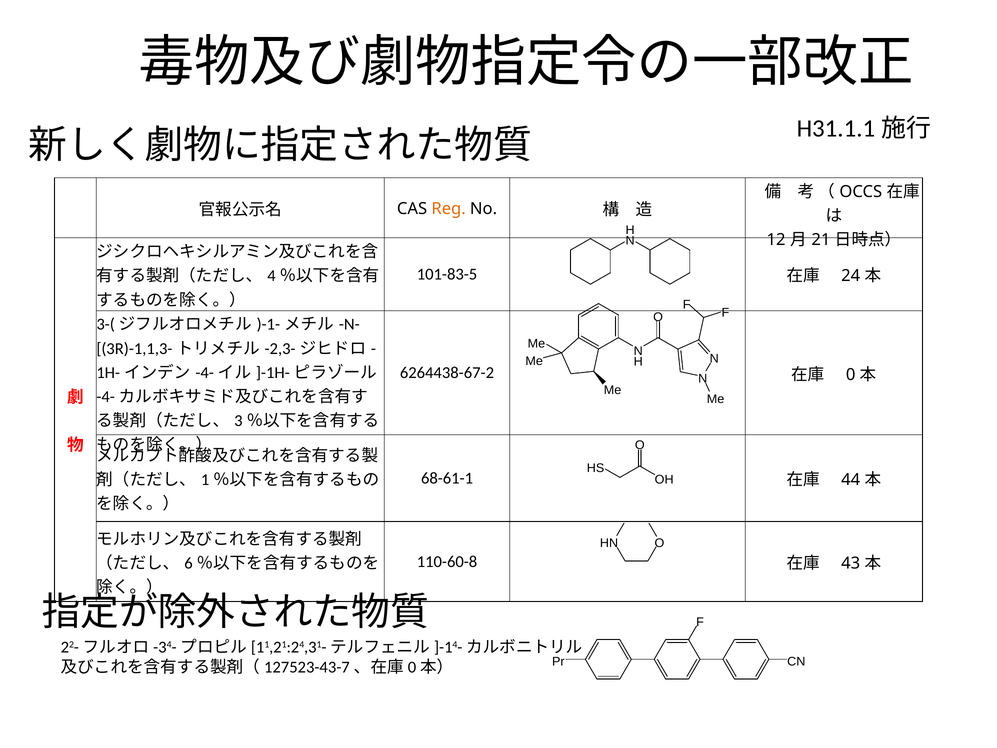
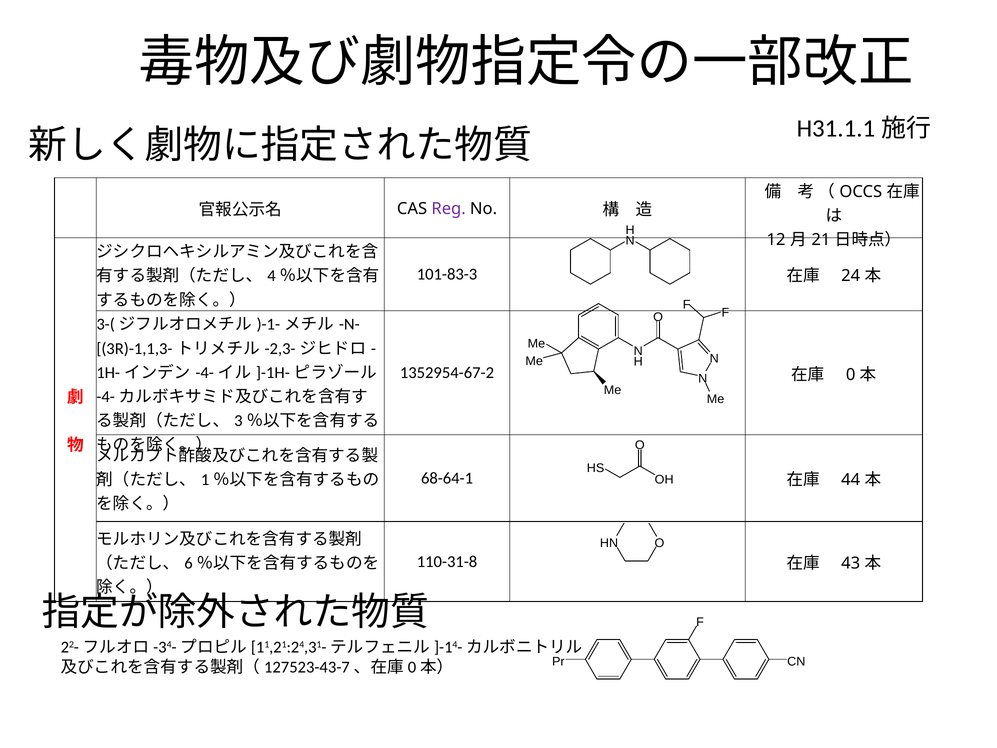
Reg colour: orange -> purple
101-83-5: 101-83-5 -> 101-83-3
6264438-67-2: 6264438-67-2 -> 1352954-67-2
68-61-1: 68-61-1 -> 68-64-1
110-60-8: 110-60-8 -> 110-31-8
